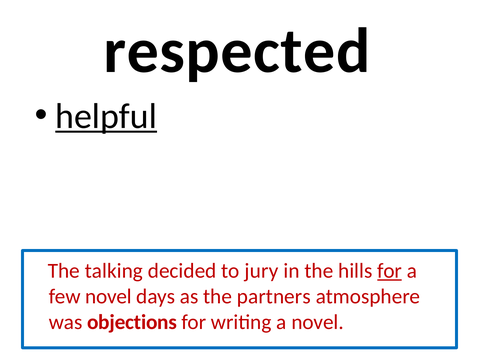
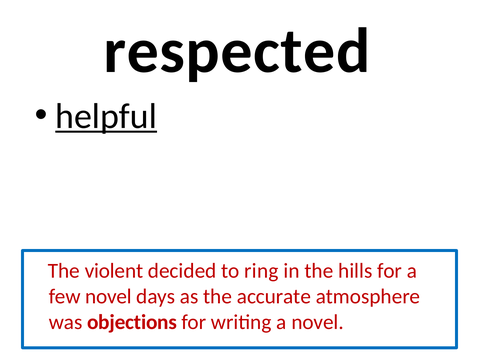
talking: talking -> violent
jury: jury -> ring
for at (390, 271) underline: present -> none
partners: partners -> accurate
